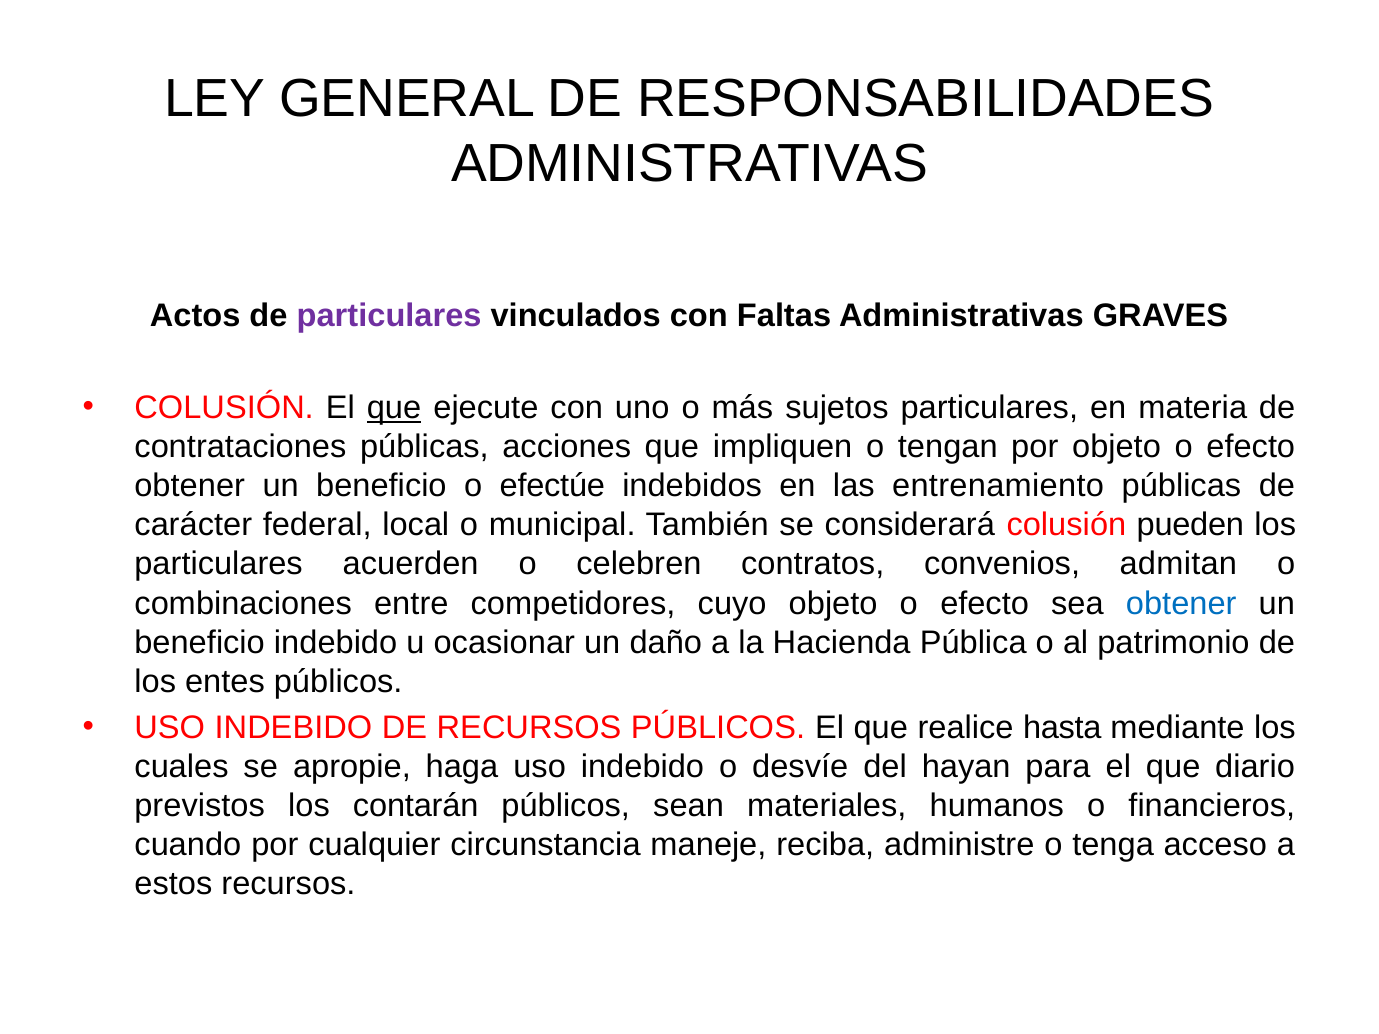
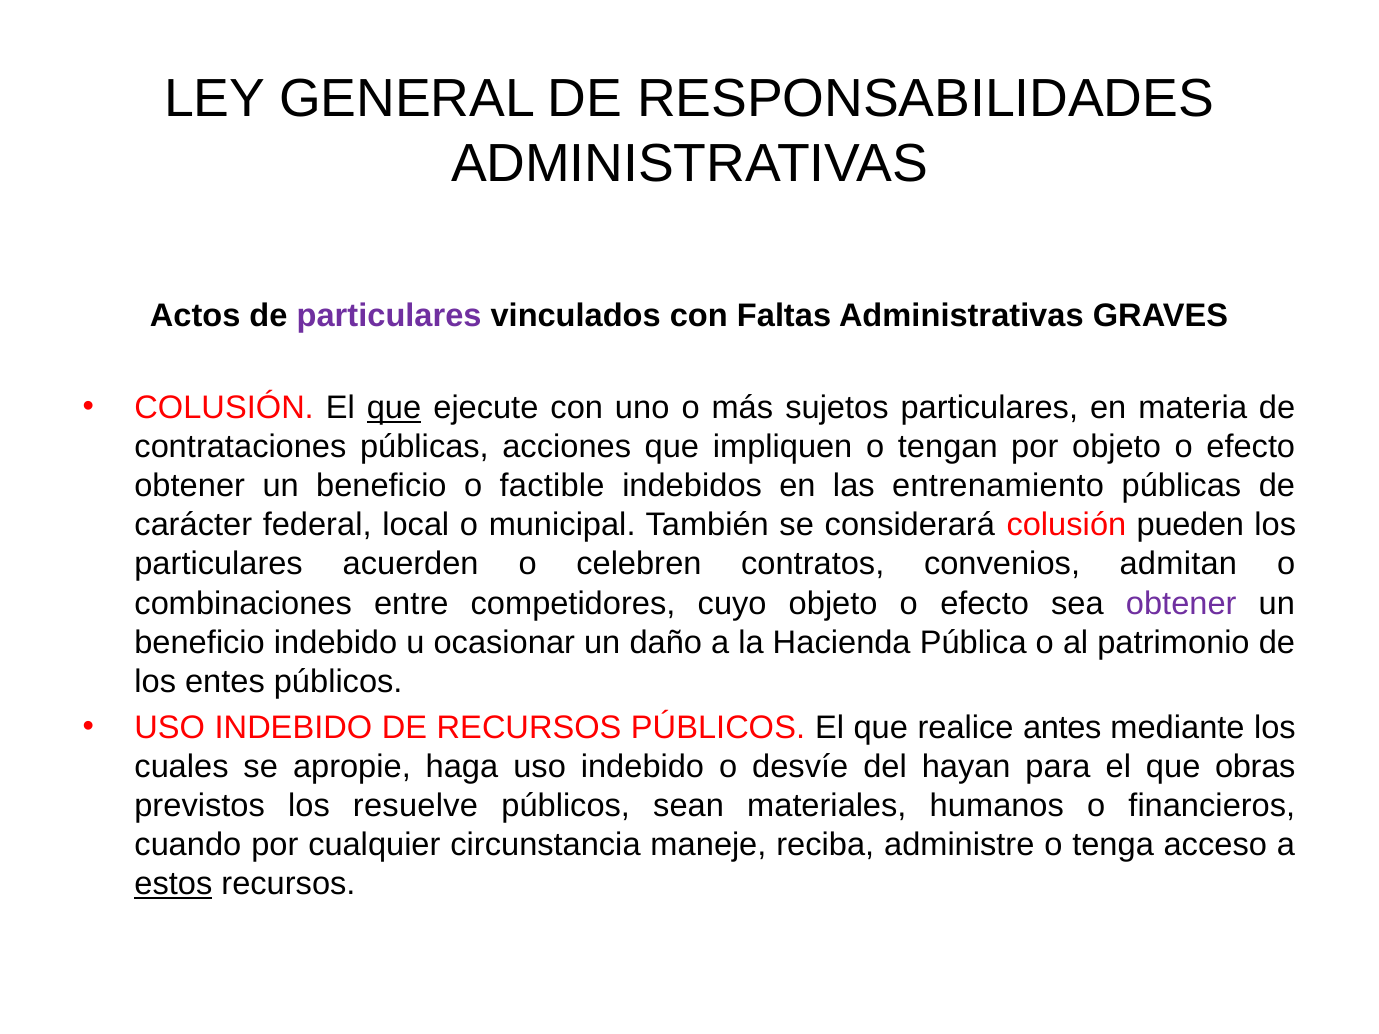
efectúe: efectúe -> factible
obtener at (1181, 603) colour: blue -> purple
hasta: hasta -> antes
diario: diario -> obras
contarán: contarán -> resuelve
estos underline: none -> present
